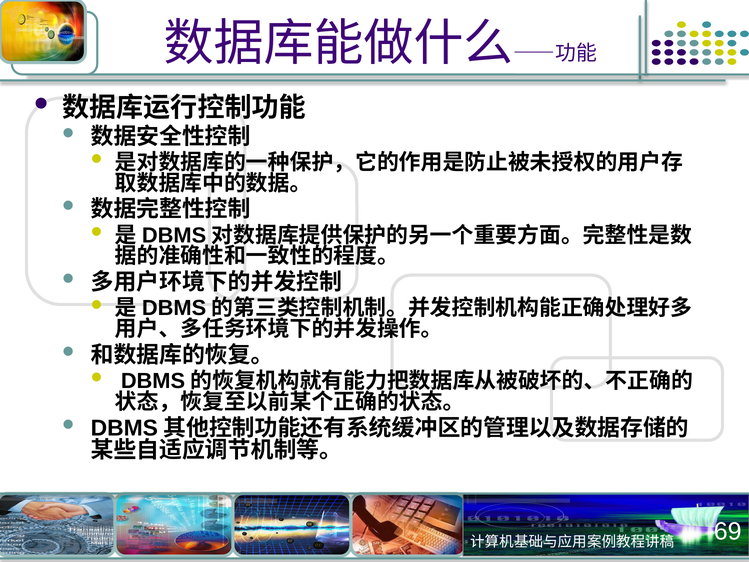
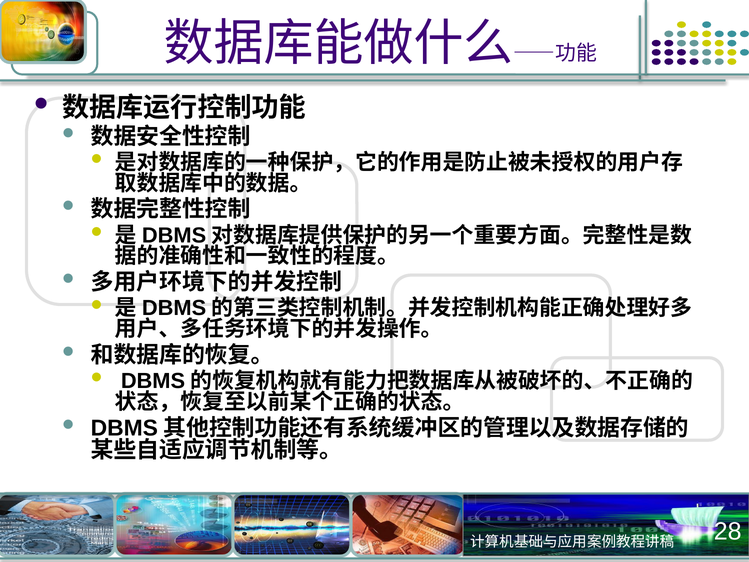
69: 69 -> 28
